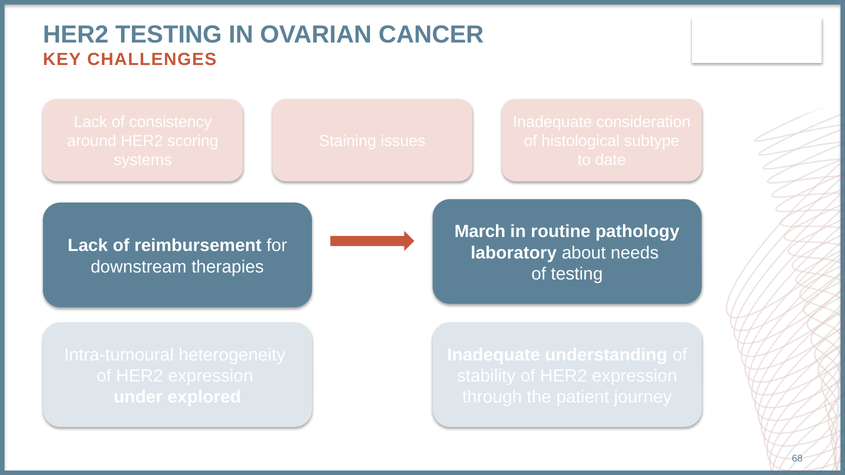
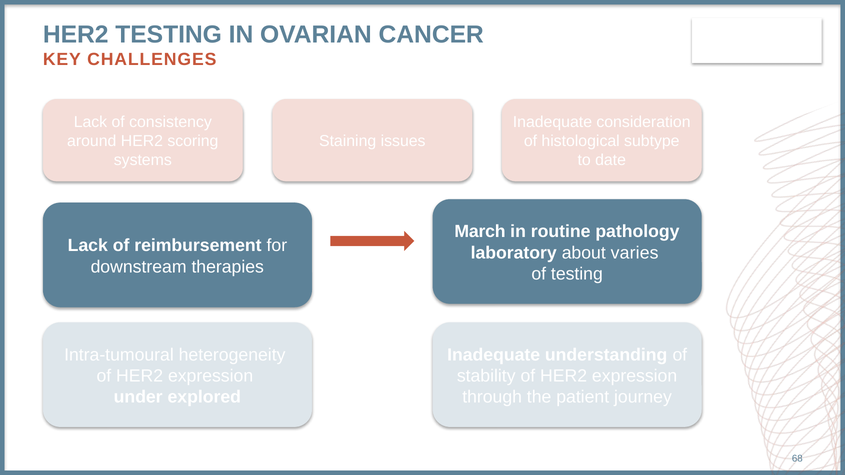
needs: needs -> varies
